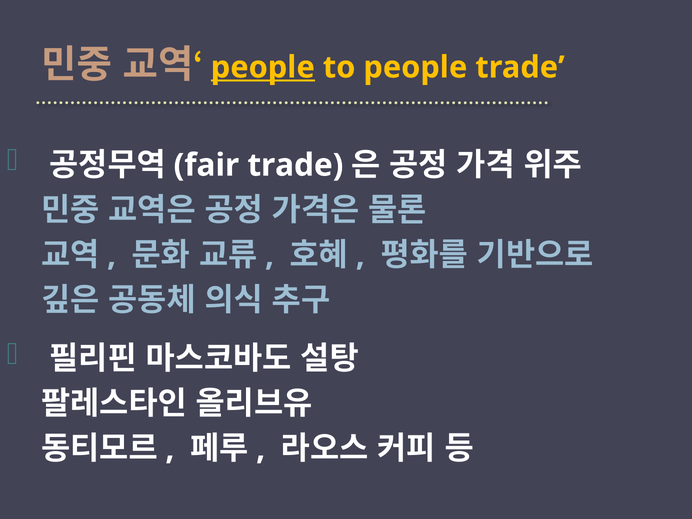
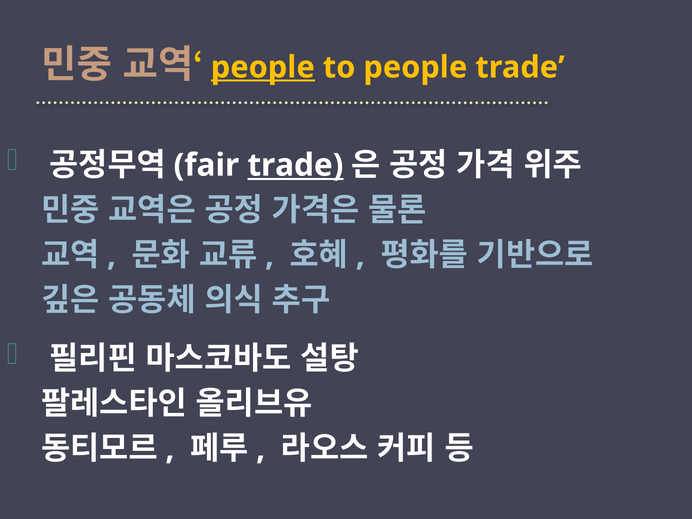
trade at (295, 165) underline: none -> present
